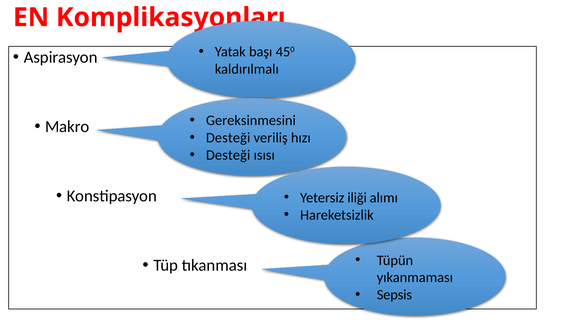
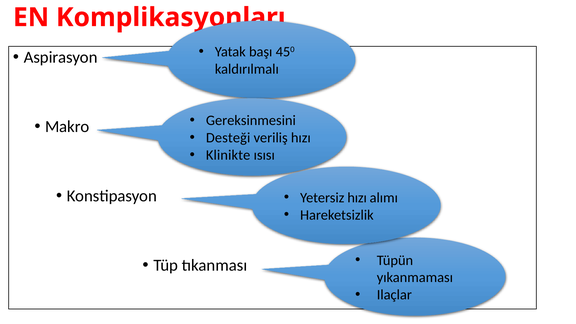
Desteği at (228, 155): Desteği -> Klinikte
Yetersiz iliği: iliği -> hızı
Sepsis: Sepsis -> Ilaçlar
